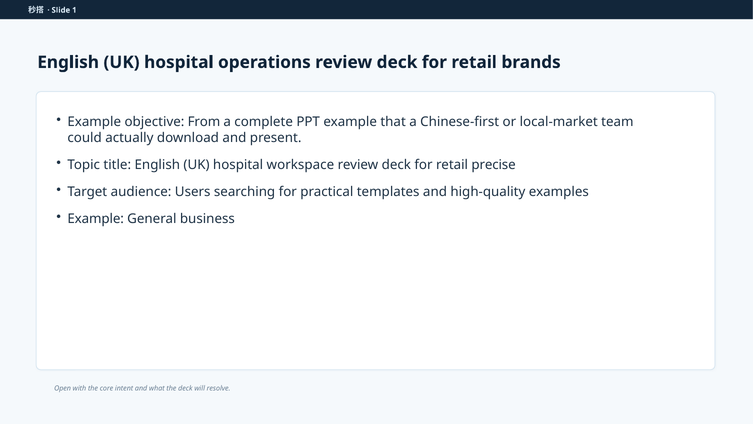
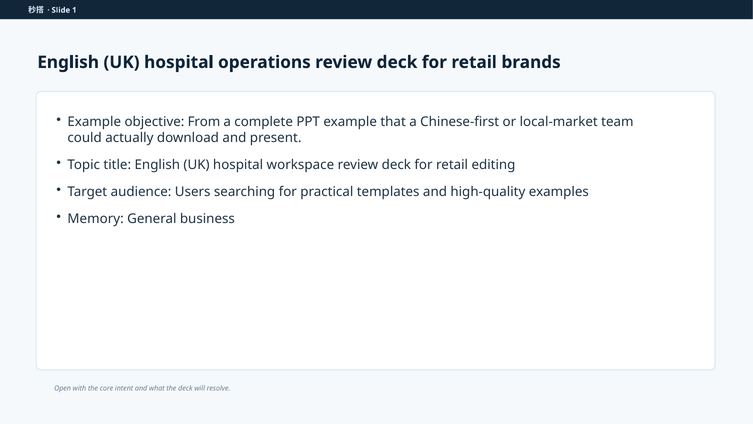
precise: precise -> editing
Example at (96, 219): Example -> Memory
